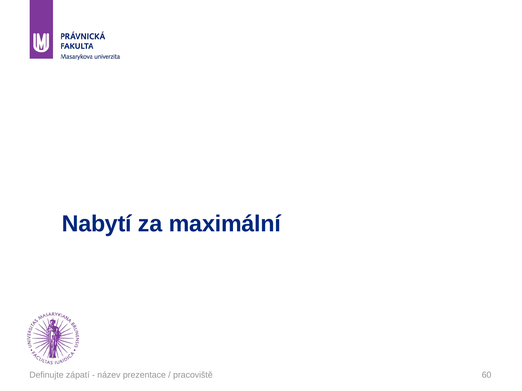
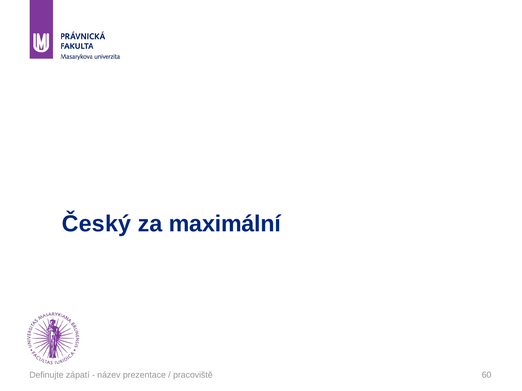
Nabytí: Nabytí -> Český
